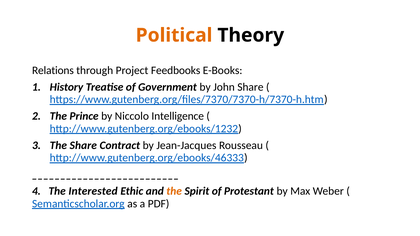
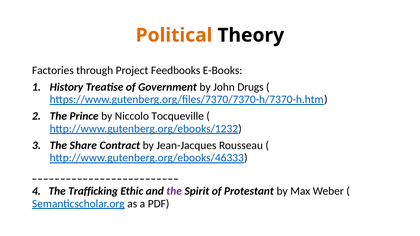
Relations: Relations -> Factories
John Share: Share -> Drugs
Intelligence: Intelligence -> Tocqueville
Interested: Interested -> Trafficking
the at (174, 191) colour: orange -> purple
